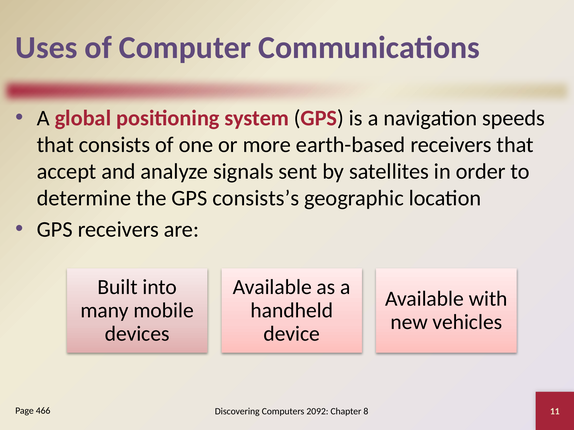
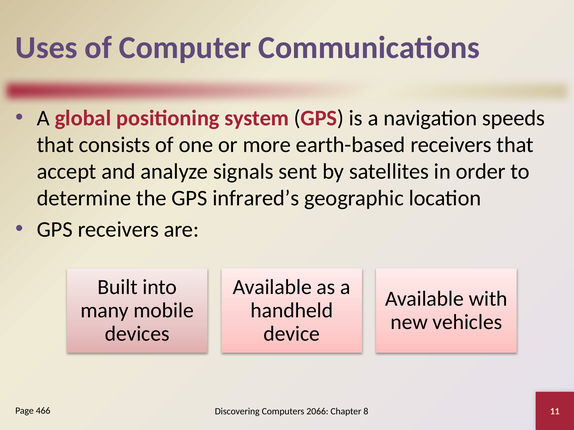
consists’s: consists’s -> infrared’s
2092: 2092 -> 2066
